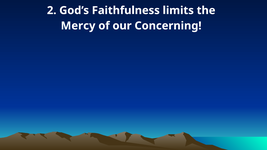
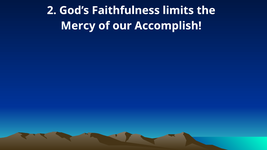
Concerning: Concerning -> Accomplish
